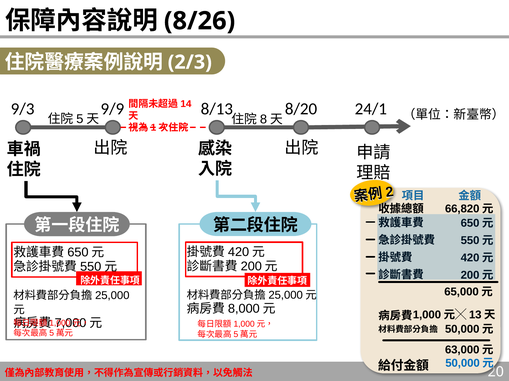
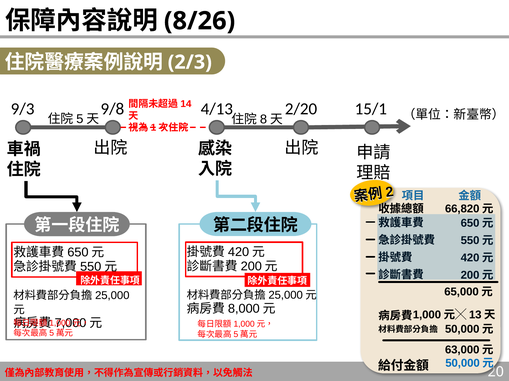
9/9: 9/9 -> 9/8
8/13: 8/13 -> 4/13
8/20: 8/20 -> 2/20
24/1: 24/1 -> 15/1
